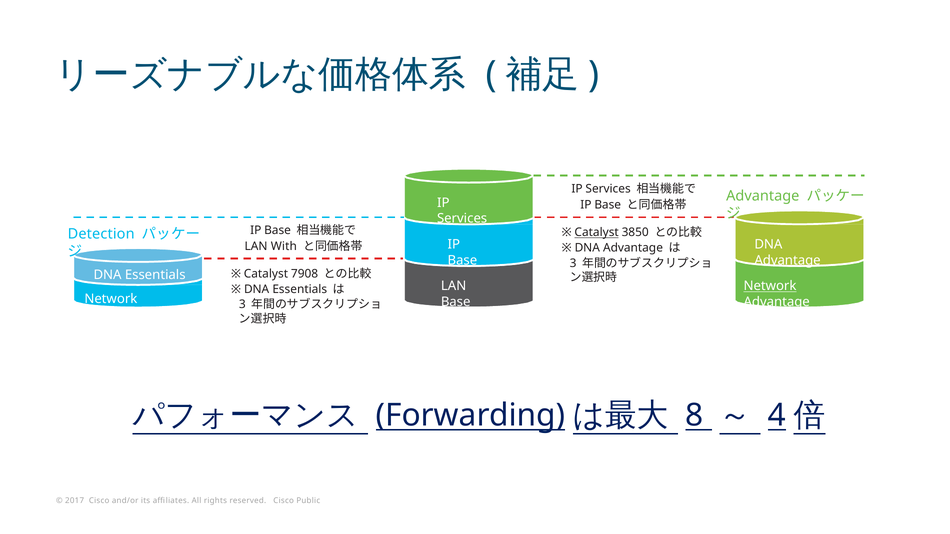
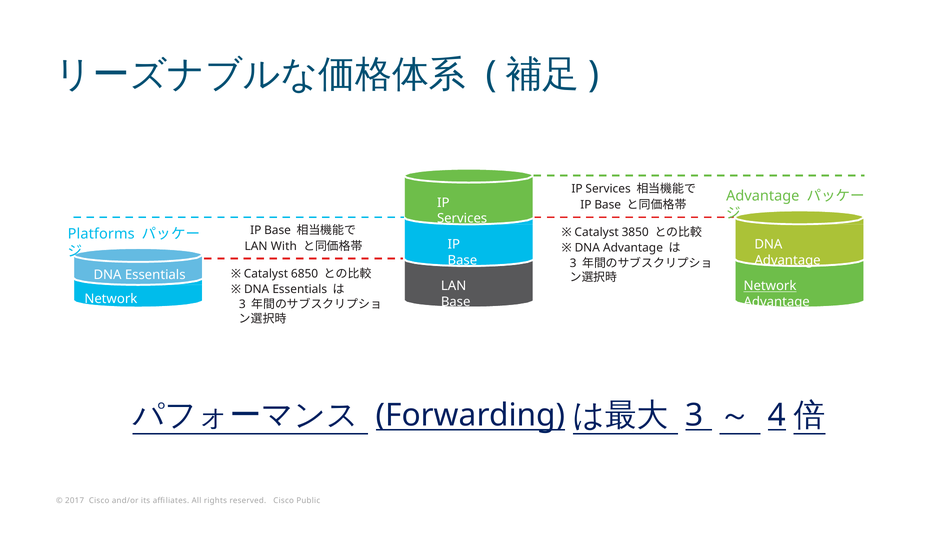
Catalyst at (597, 233) underline: present -> none
Detection: Detection -> Platforms
7908: 7908 -> 6850
8 at (695, 416): 8 -> 3
